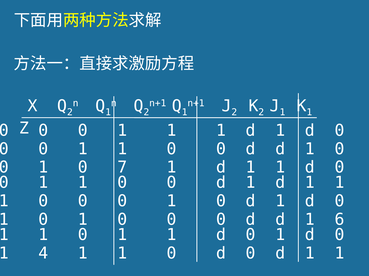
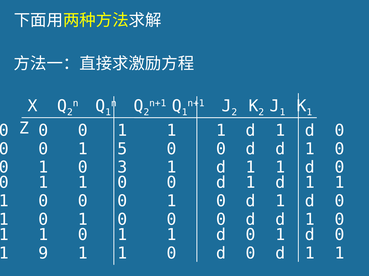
1 at (122, 149): 1 -> 5
7: 7 -> 3
6 at (340, 220): 6 -> 0
4: 4 -> 9
